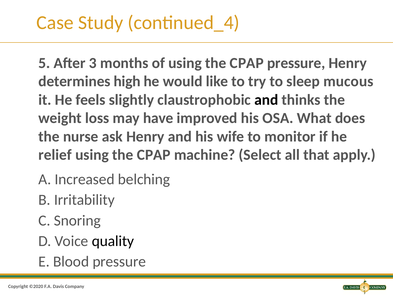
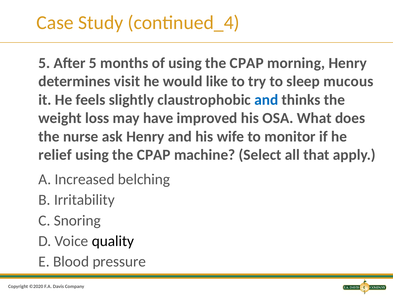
After 3: 3 -> 5
P pressure: pressure -> morning
high: high -> visit
and at (266, 100) colour: black -> blue
